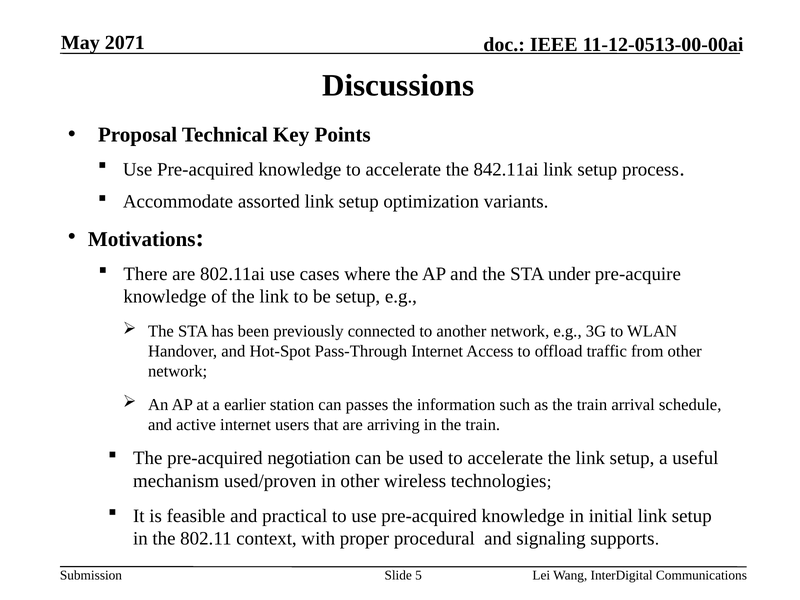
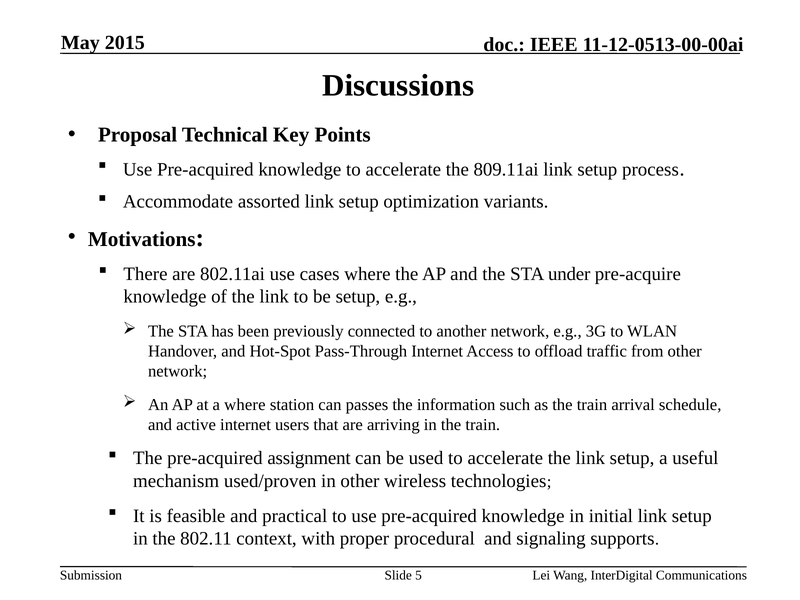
2071: 2071 -> 2015
842.11ai: 842.11ai -> 809.11ai
a earlier: earlier -> where
negotiation: negotiation -> assignment
